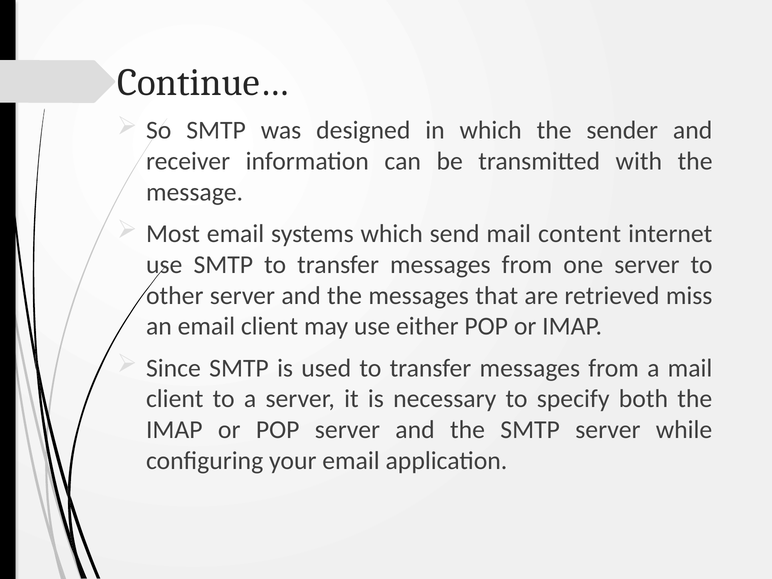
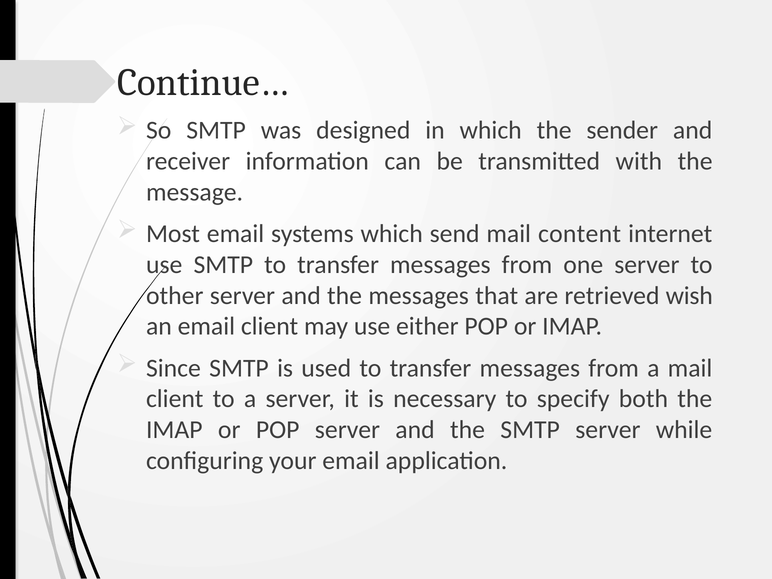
miss: miss -> wish
